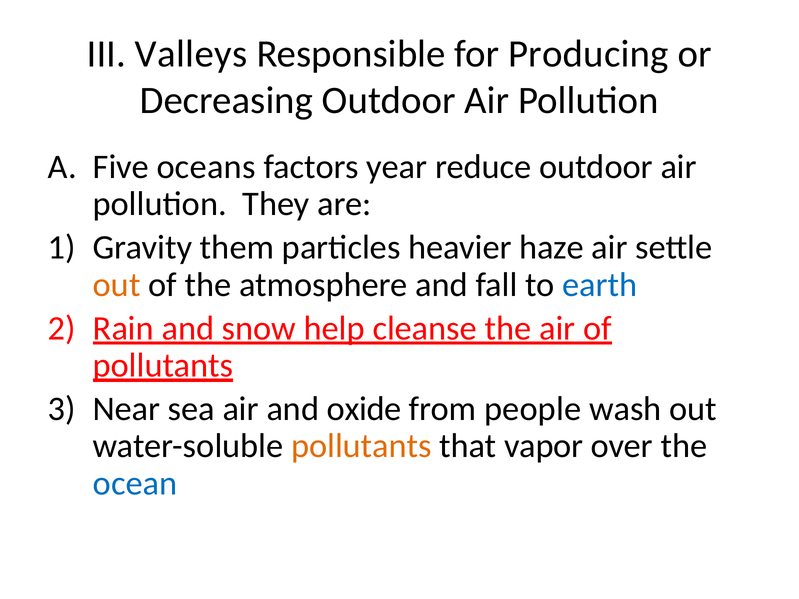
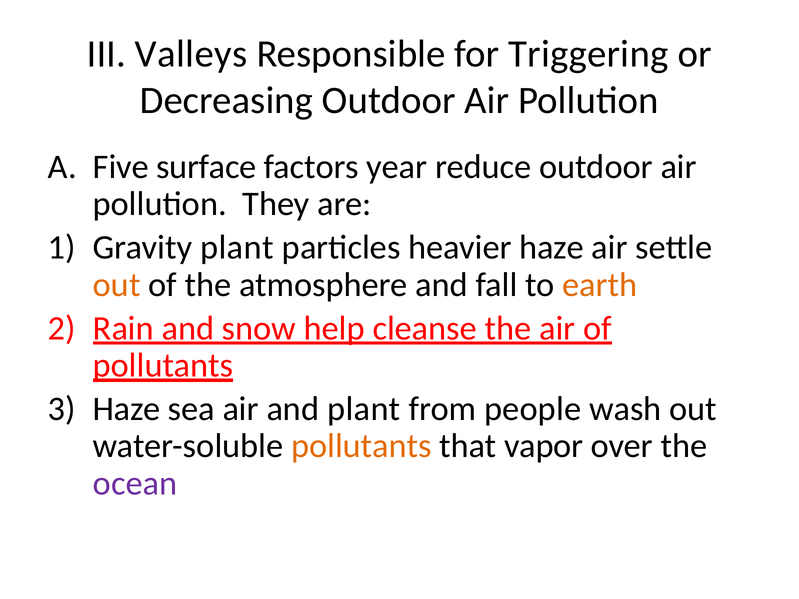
Producing: Producing -> Triggering
oceans: oceans -> surface
Gravity them: them -> plant
earth colour: blue -> orange
Near at (127, 409): Near -> Haze
and oxide: oxide -> plant
ocean colour: blue -> purple
